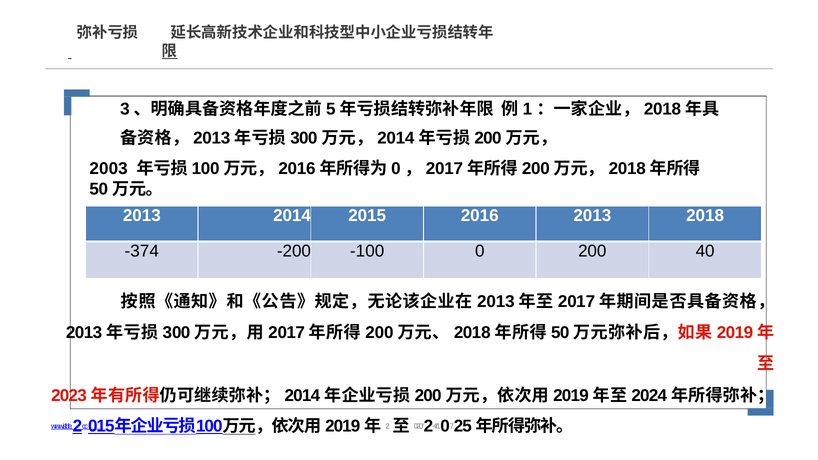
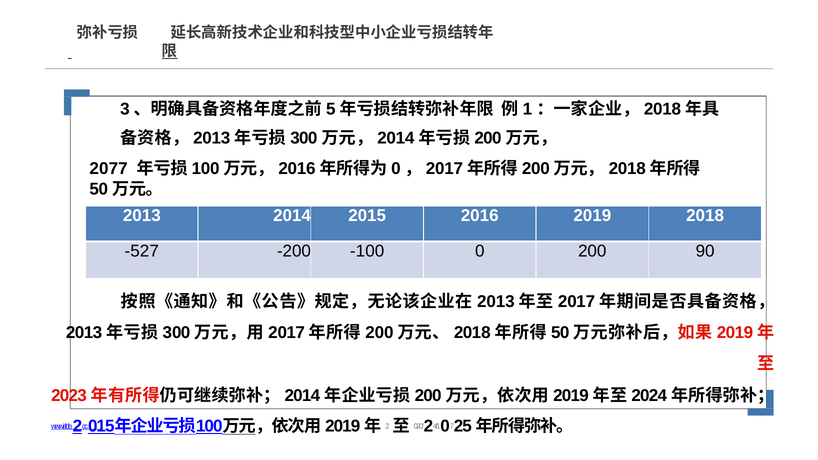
2003: 2003 -> 2077
2016 2013: 2013 -> 2019
-374: -374 -> -527
40: 40 -> 90
